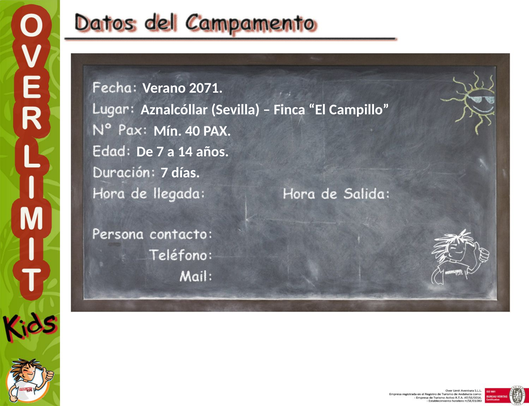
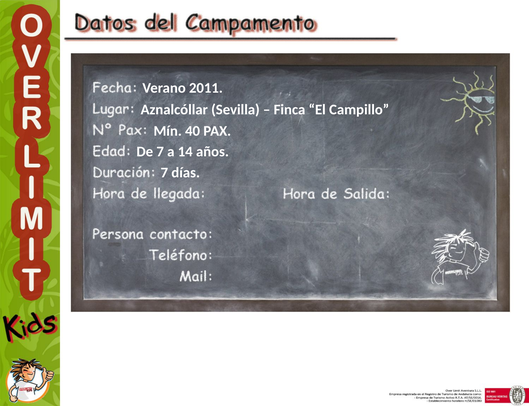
2071: 2071 -> 2011
